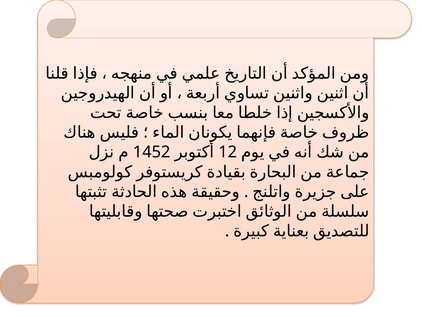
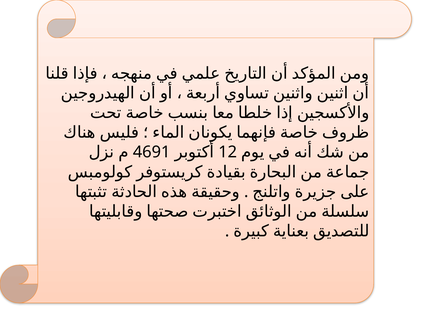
1452: 1452 -> 4691
